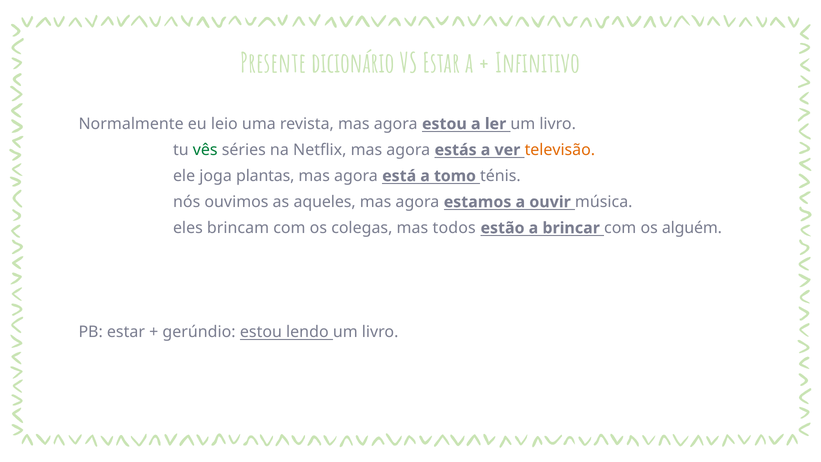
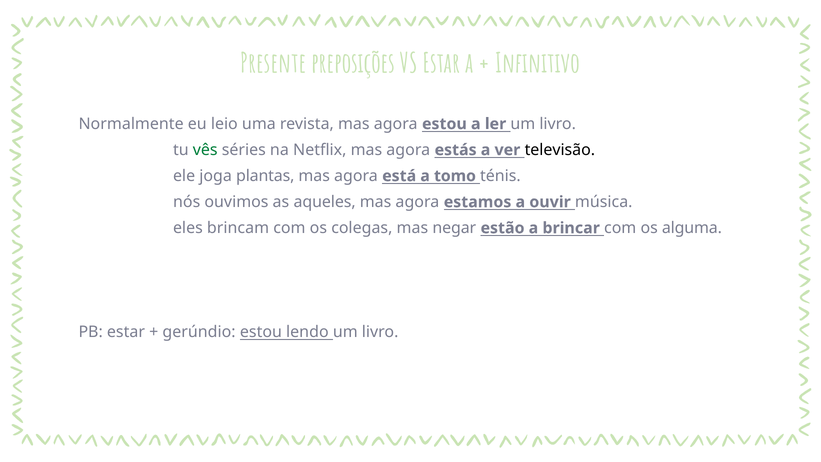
dicionário: dicionário -> preposições
televisão colour: orange -> black
todos: todos -> negar
alguém: alguém -> alguma
